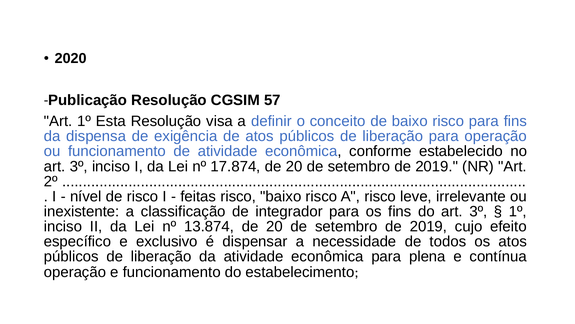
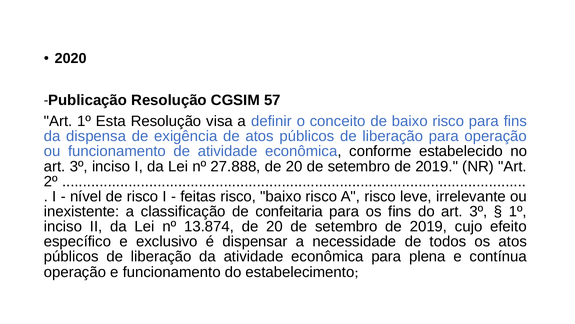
17.874: 17.874 -> 27.888
integrador: integrador -> confeitaria
